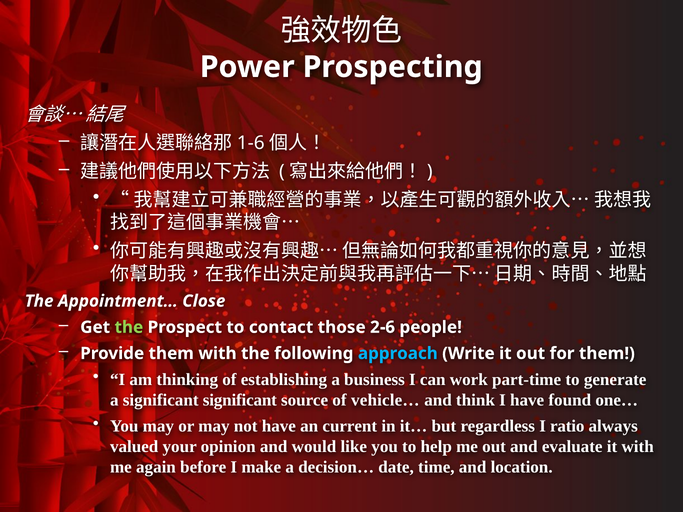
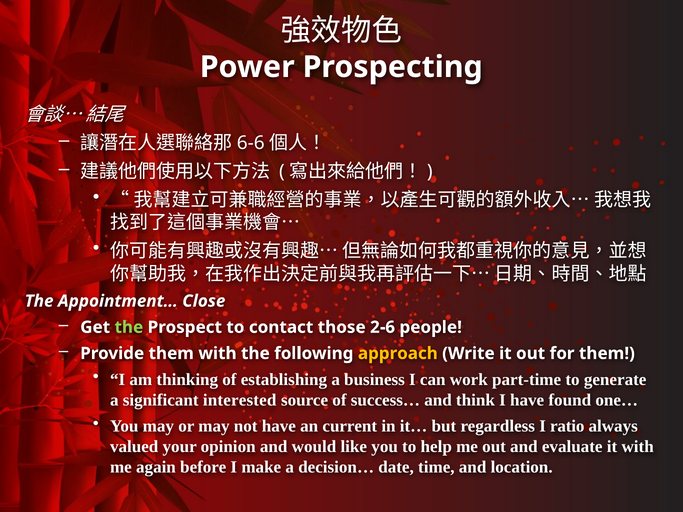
1-6: 1-6 -> 6-6
approach colour: light blue -> yellow
significant significant: significant -> interested
vehicle…: vehicle… -> success…
